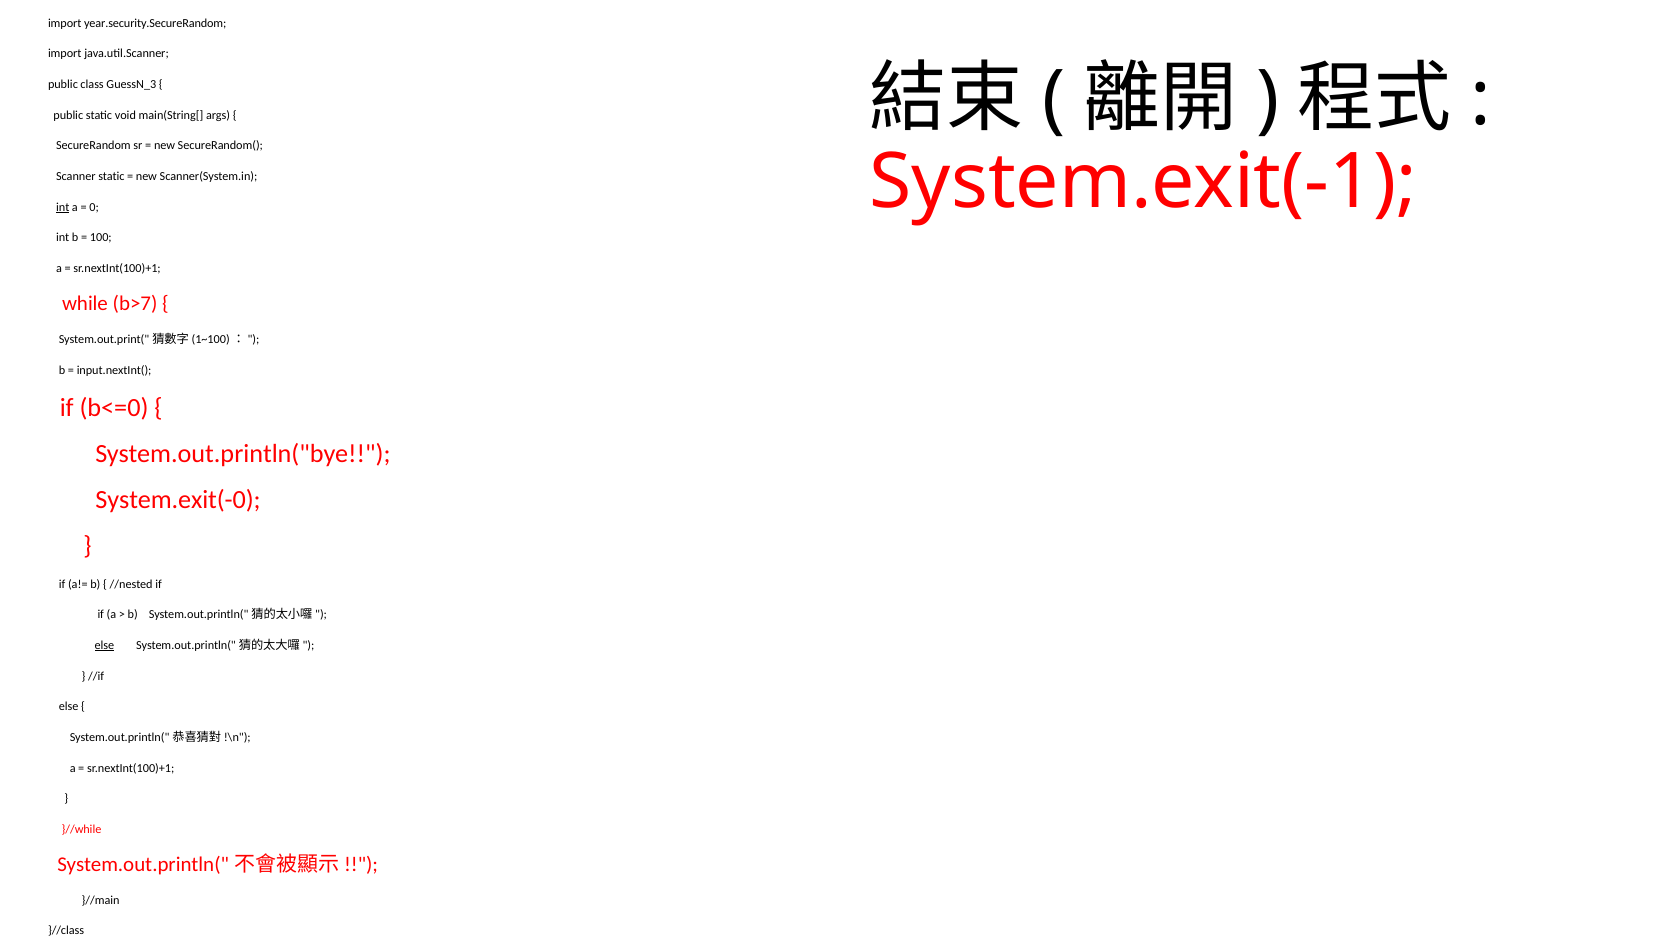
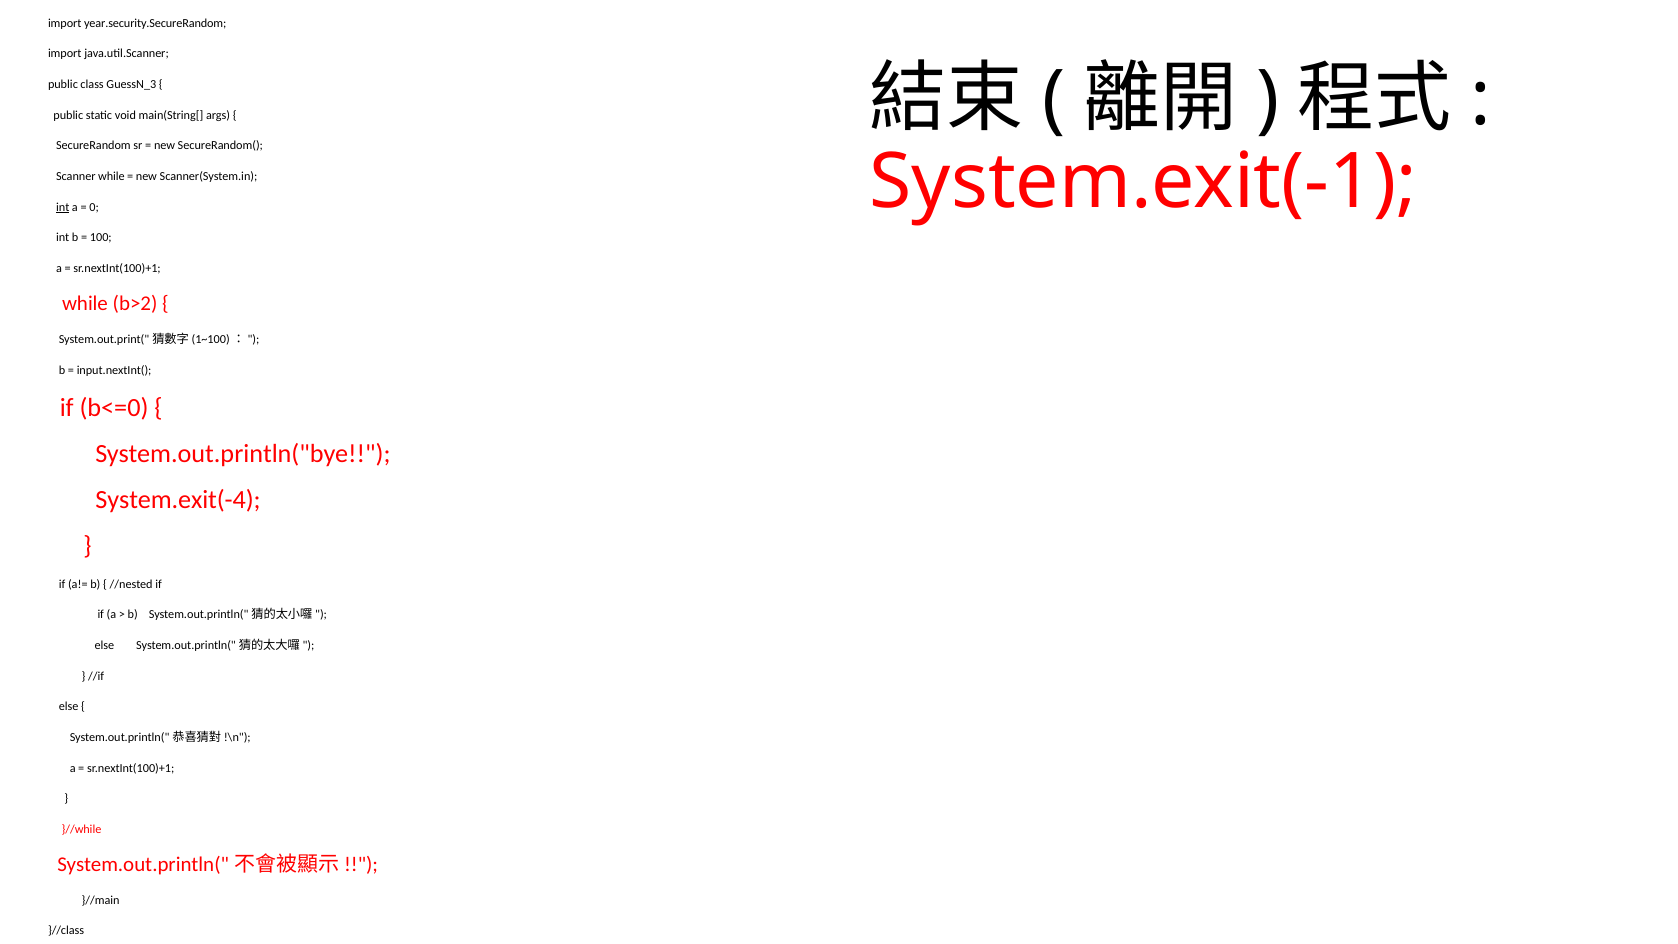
Scanner static: static -> while
b>7: b>7 -> b>2
System.exit(-0: System.exit(-0 -> System.exit(-4
else at (104, 645) underline: present -> none
